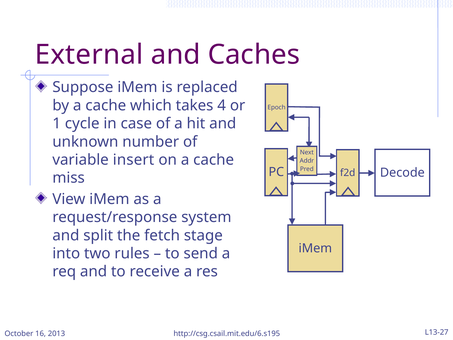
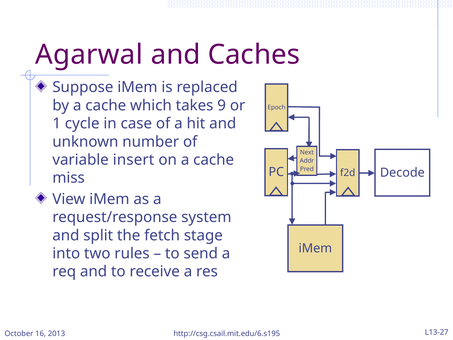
External: External -> Agarwal
4: 4 -> 9
